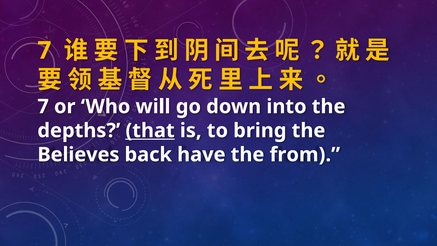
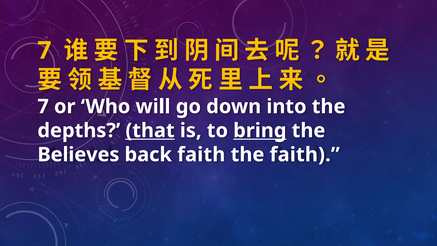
bring underline: none -> present
back have: have -> faith
the from: from -> faith
